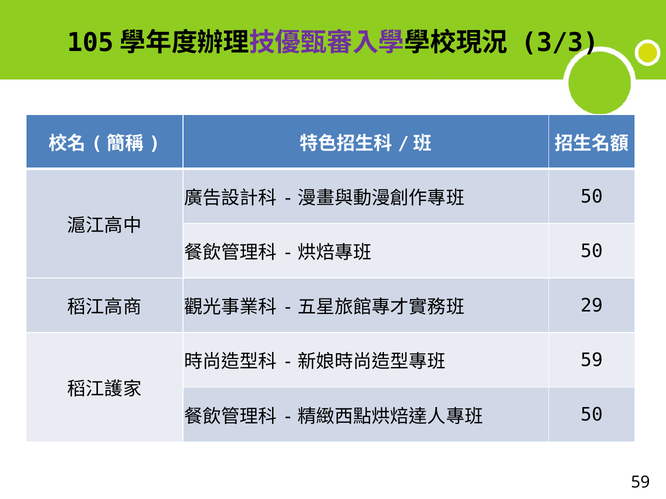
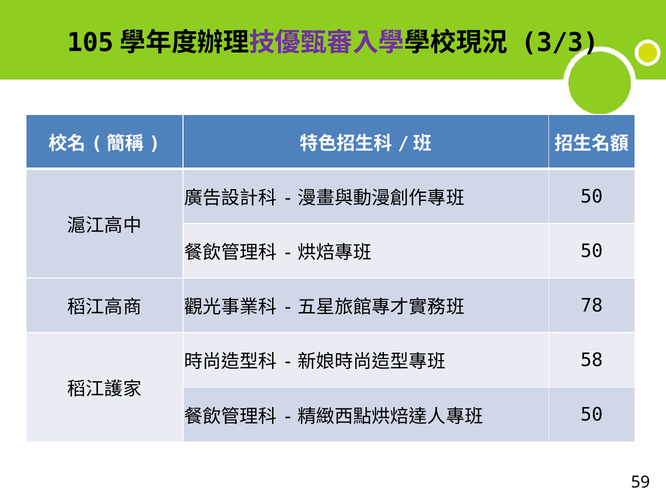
29: 29 -> 78
59 at (592, 361): 59 -> 58
